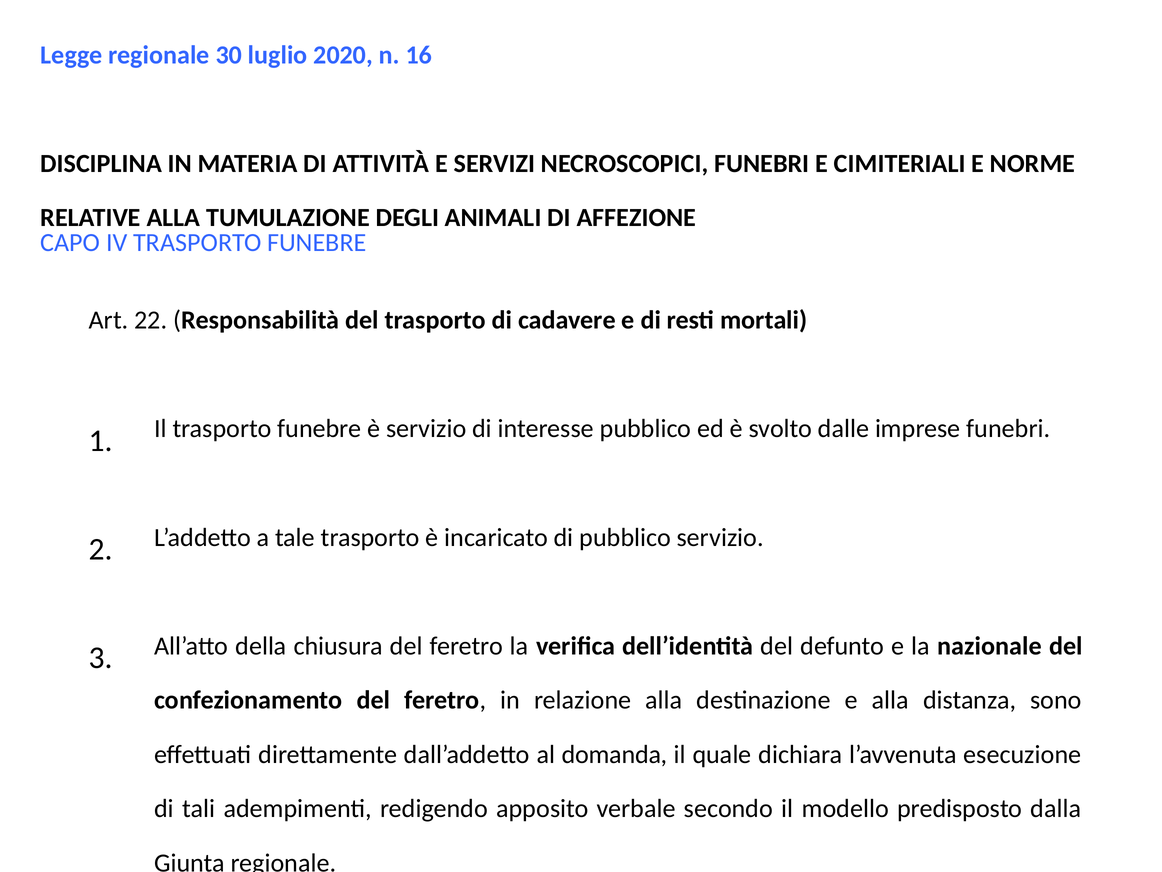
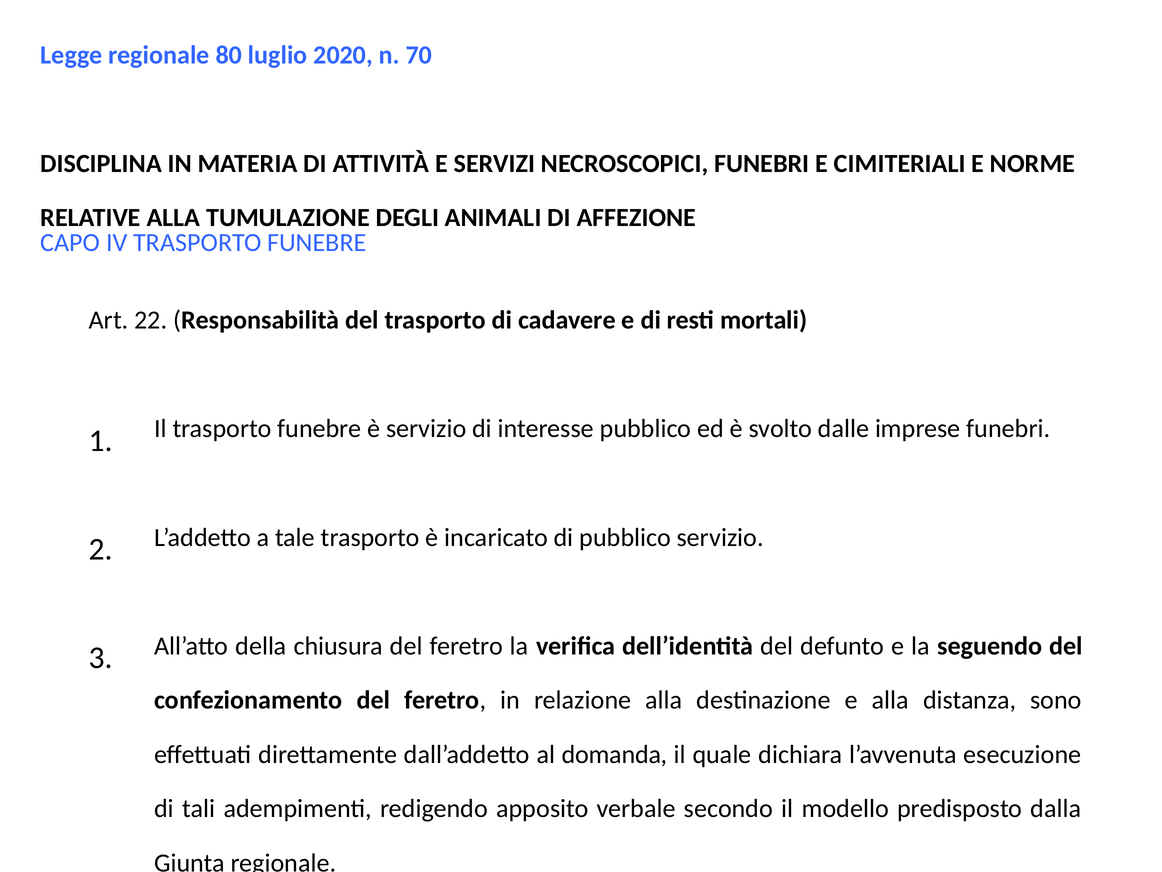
30: 30 -> 80
16: 16 -> 70
nazionale: nazionale -> seguendo
